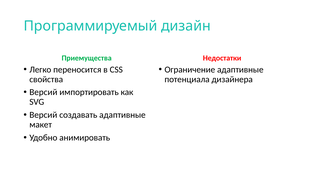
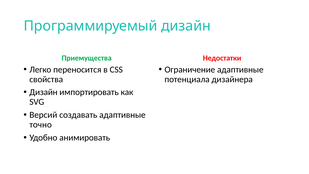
Версий at (43, 92): Версий -> Дизайн
макет: макет -> точно
